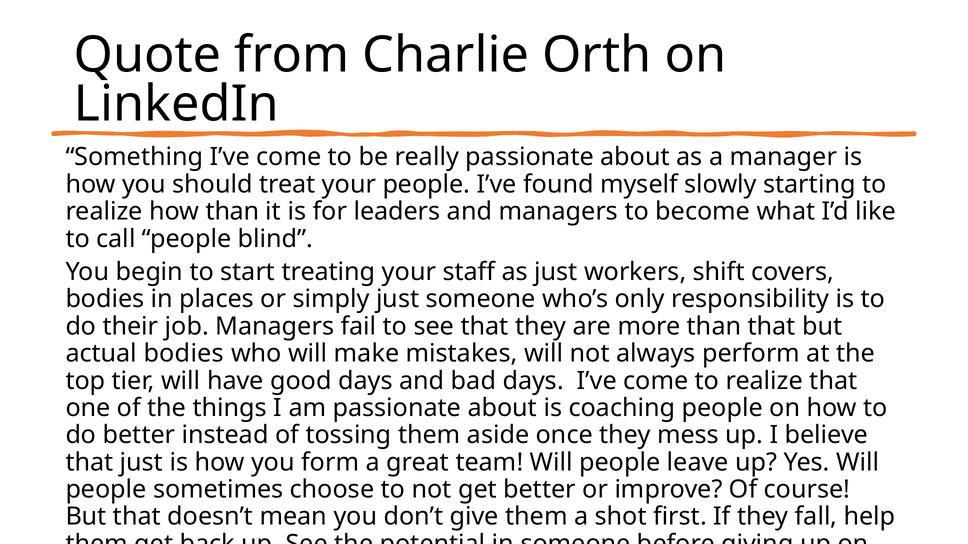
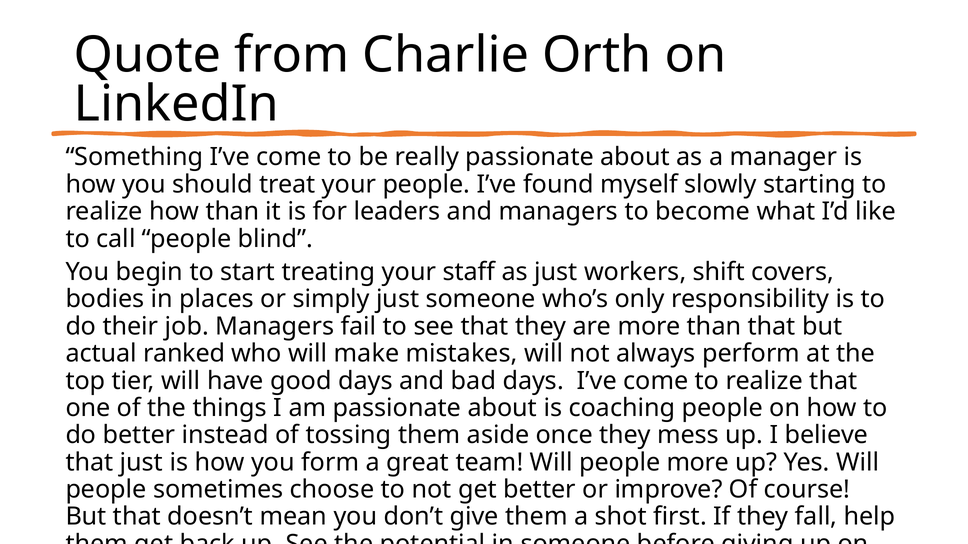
actual bodies: bodies -> ranked
people leave: leave -> more
